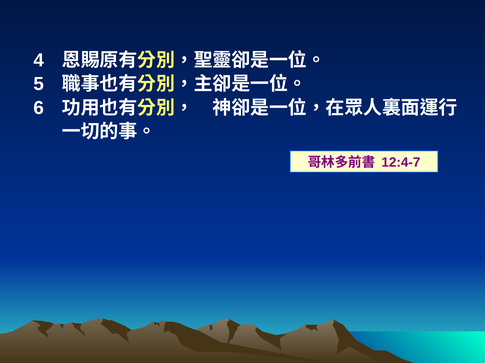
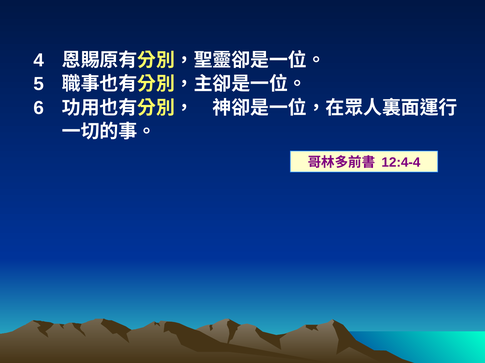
12:4-7: 12:4-7 -> 12:4-4
